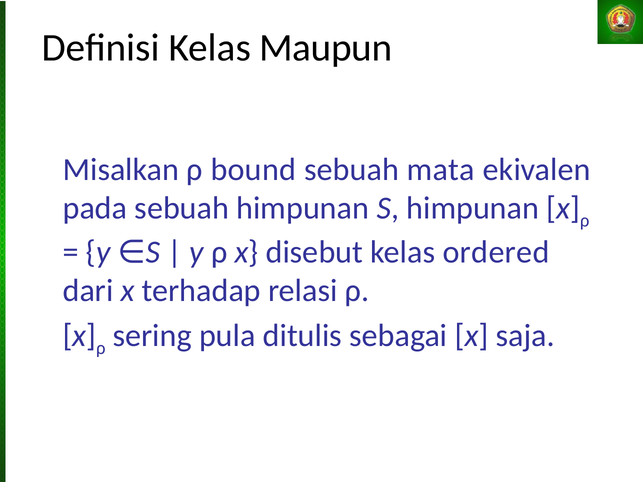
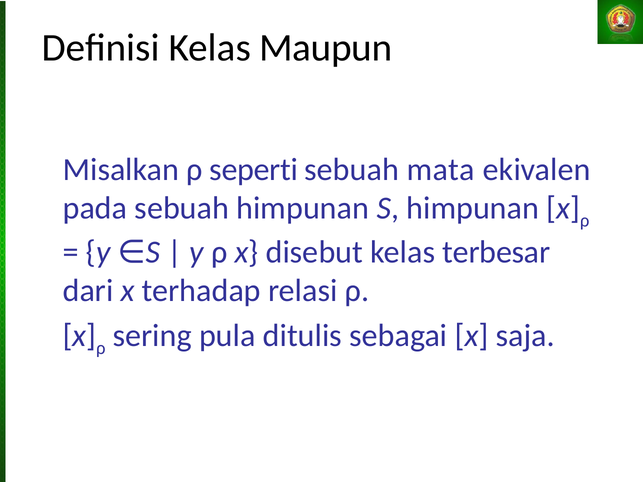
bound: bound -> seperti
ordered: ordered -> terbesar
